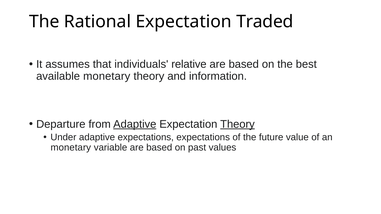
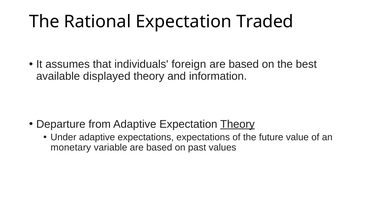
relative: relative -> foreign
available monetary: monetary -> displayed
Adaptive at (135, 124) underline: present -> none
